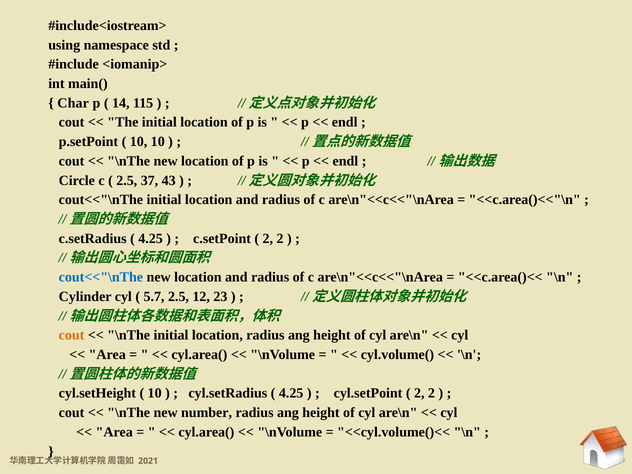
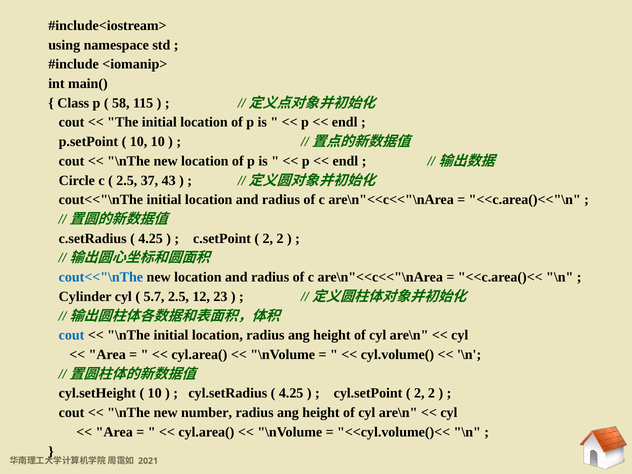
Char: Char -> Class
14: 14 -> 58
cout at (72, 335) colour: orange -> blue
